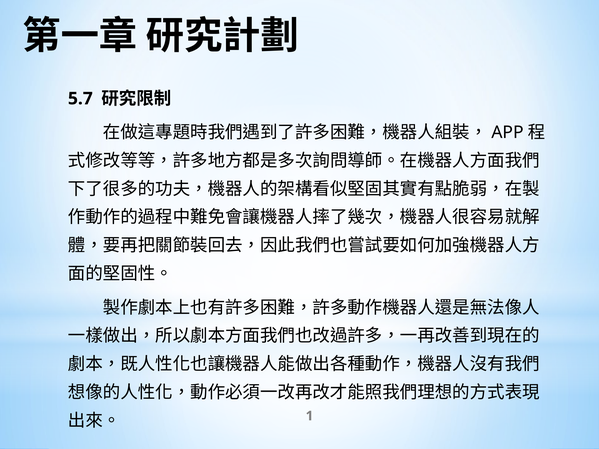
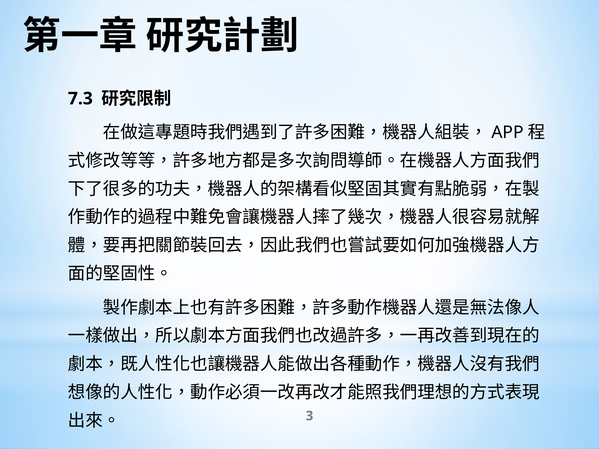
5.7: 5.7 -> 7.3
1: 1 -> 3
